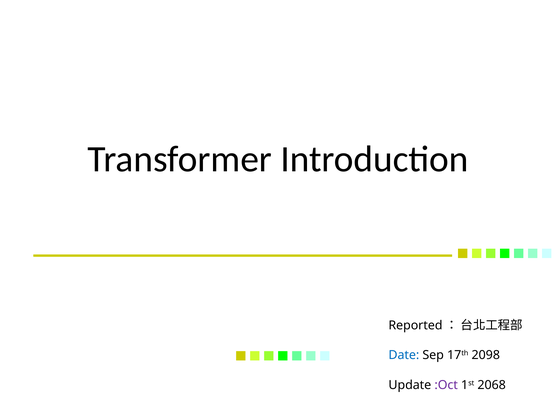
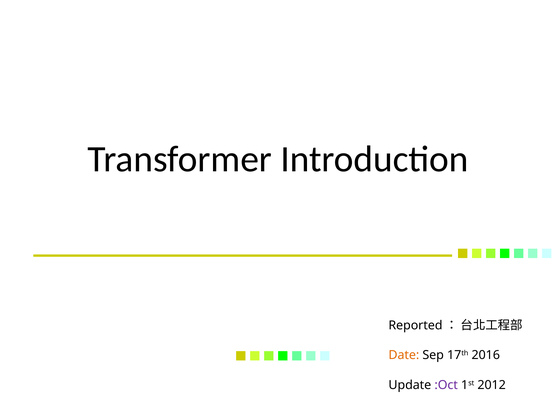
Date colour: blue -> orange
2098: 2098 -> 2016
2068: 2068 -> 2012
